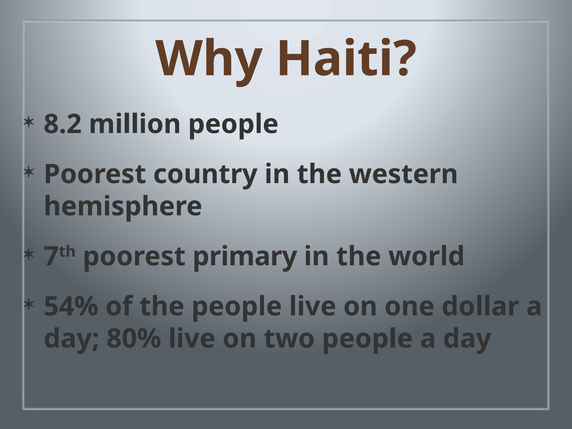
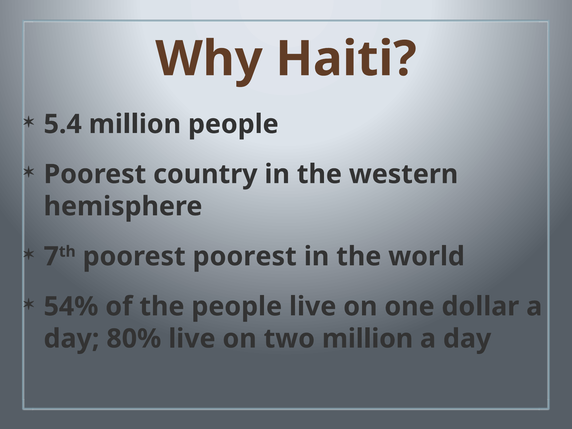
8.2: 8.2 -> 5.4
poorest primary: primary -> poorest
two people: people -> million
